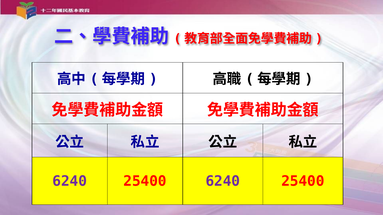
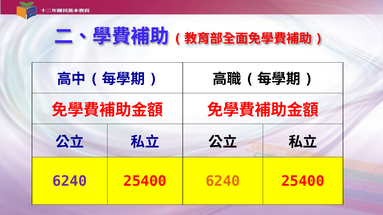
6240 at (223, 181) colour: purple -> orange
